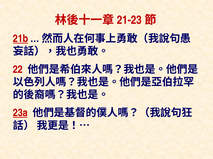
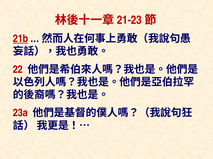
23a underline: present -> none
